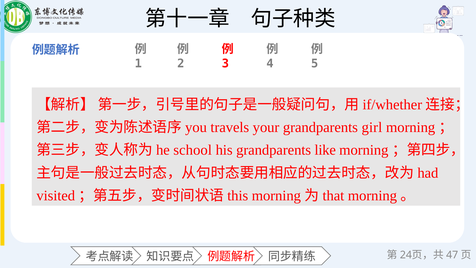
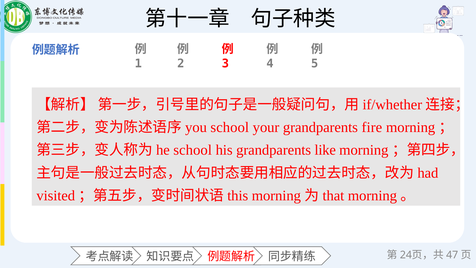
travels at (230, 127): travels -> school
girl: girl -> fire
